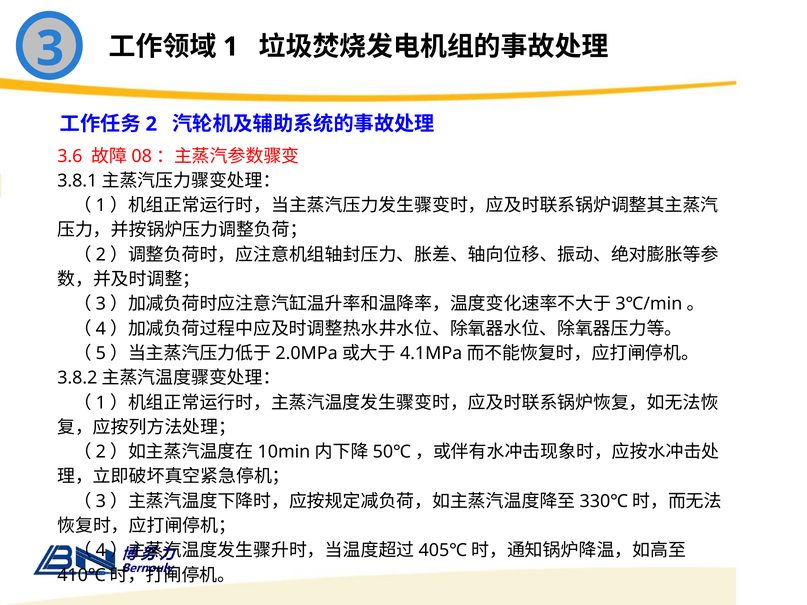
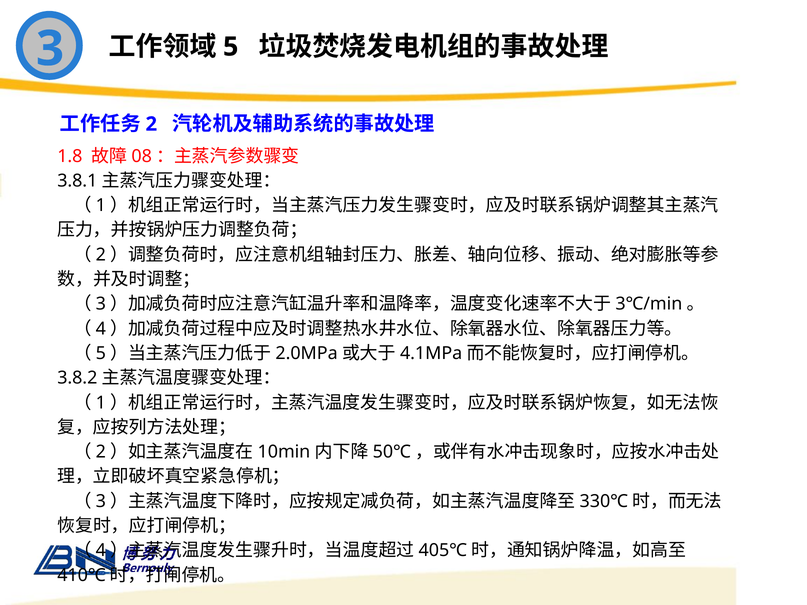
1: 1 -> 5
3.6: 3.6 -> 1.8
